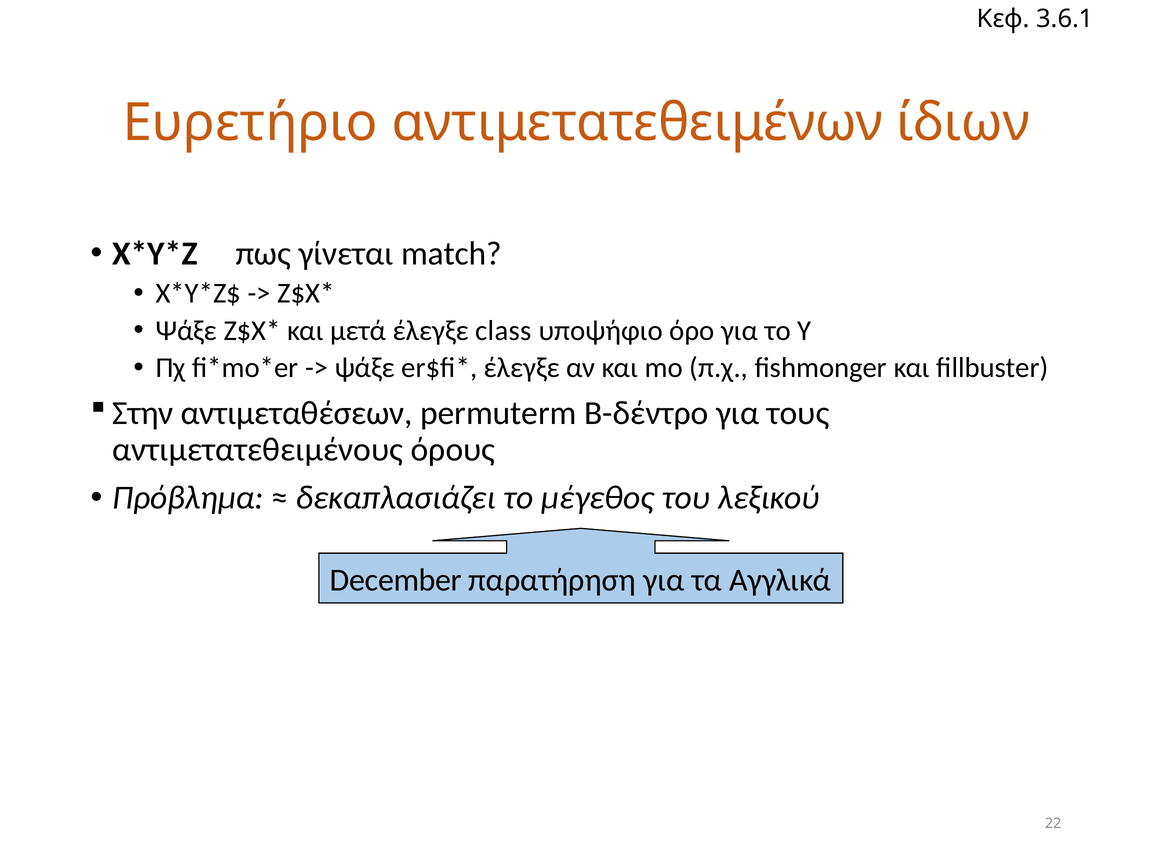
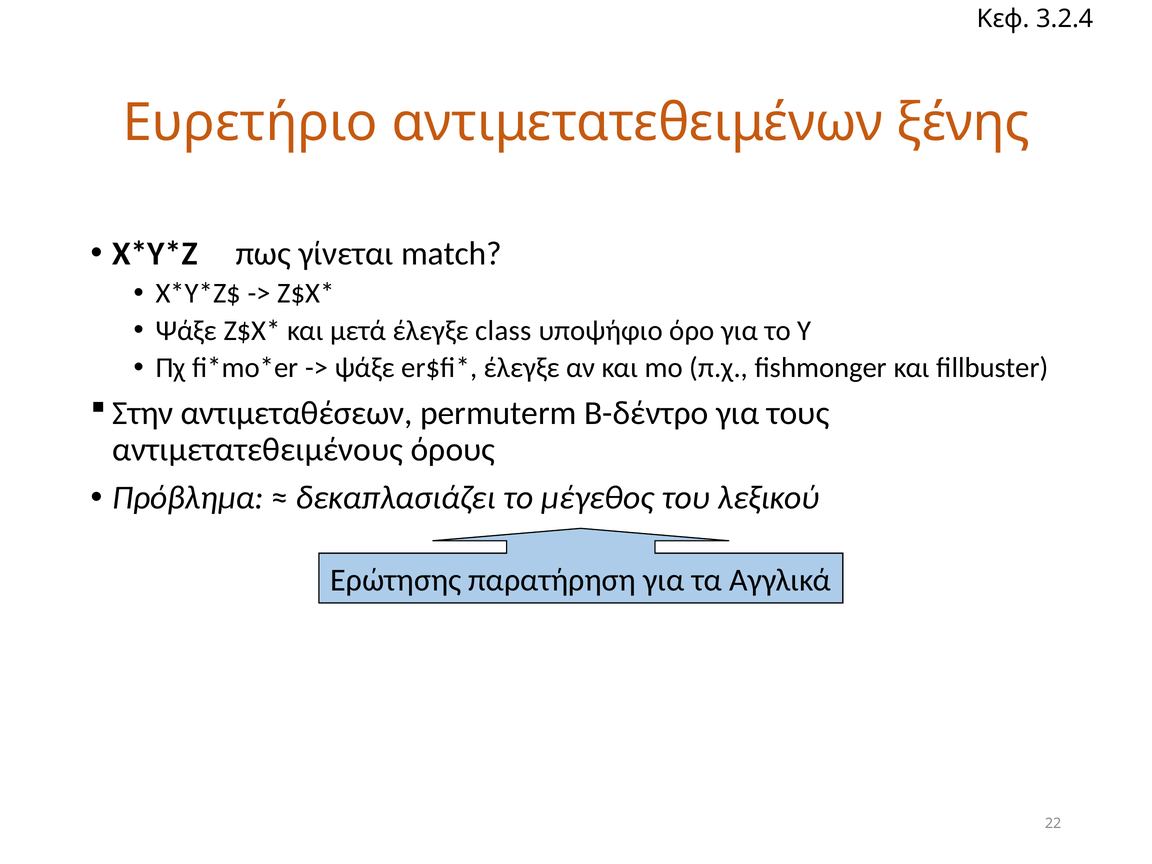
3.6.1: 3.6.1 -> 3.2.4
ίδιων: ίδιων -> ξένης
December: December -> Ερώτησης
